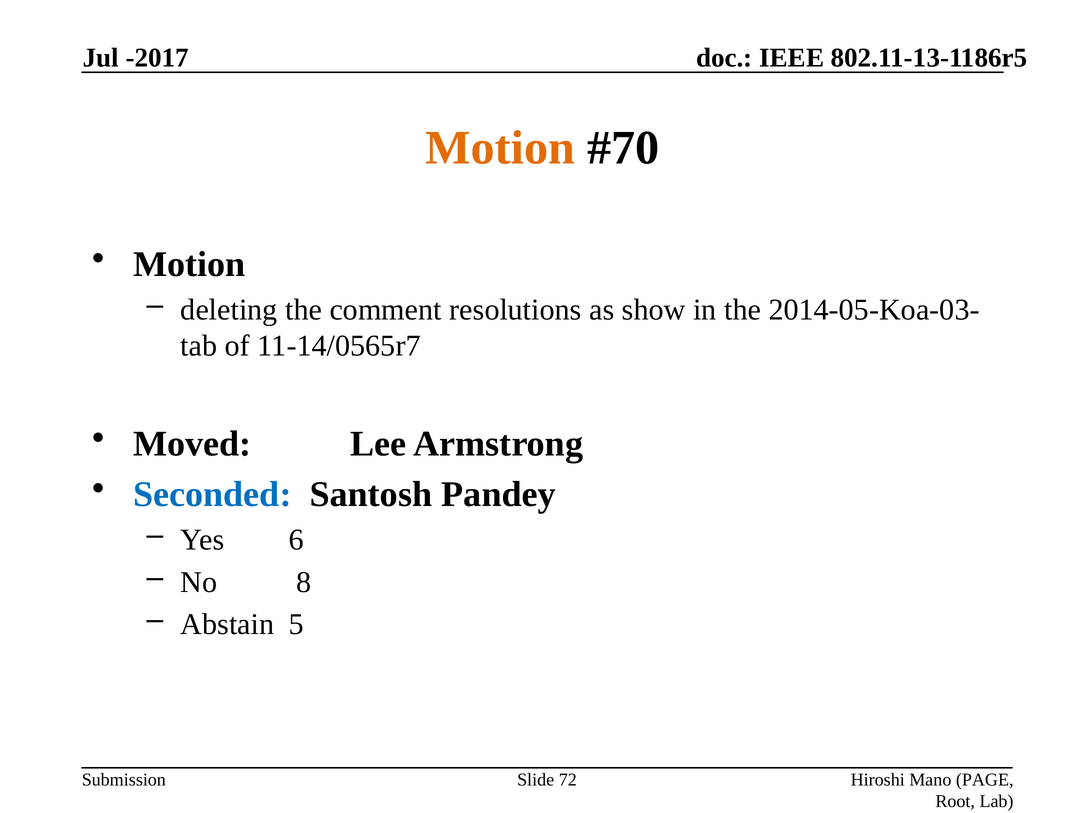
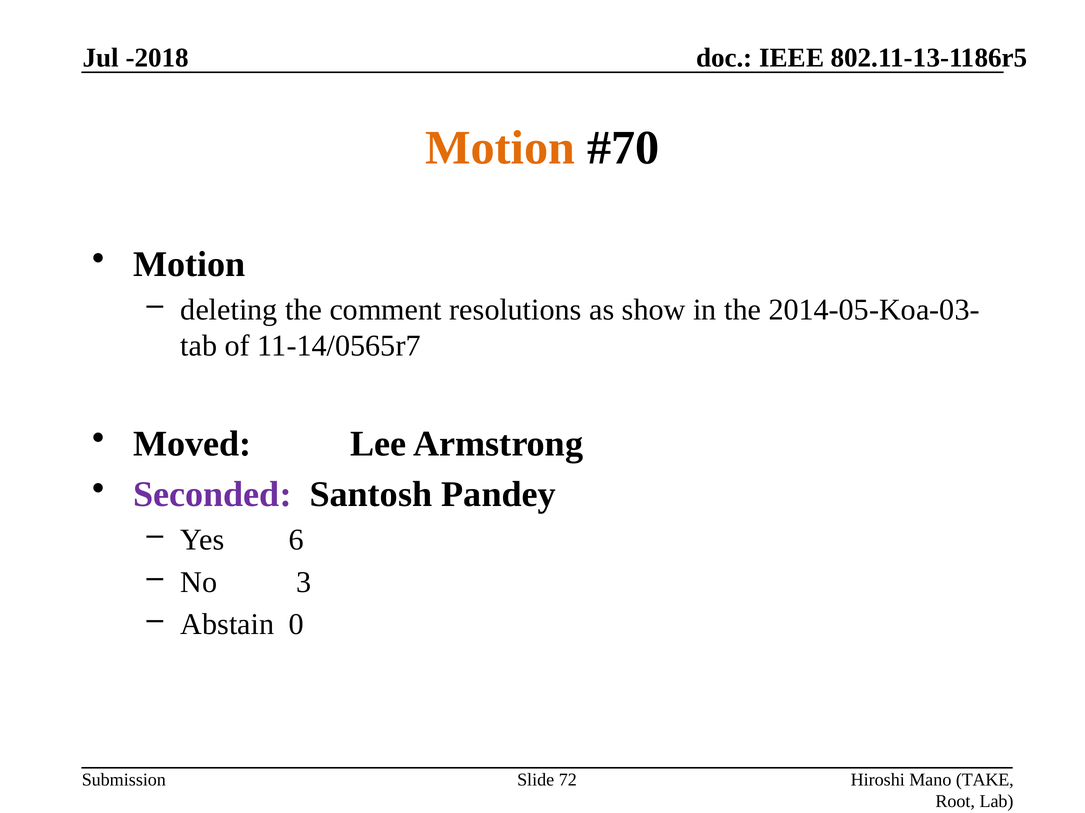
-2017: -2017 -> -2018
Seconded colour: blue -> purple
8: 8 -> 3
5: 5 -> 0
PAGE: PAGE -> TAKE
